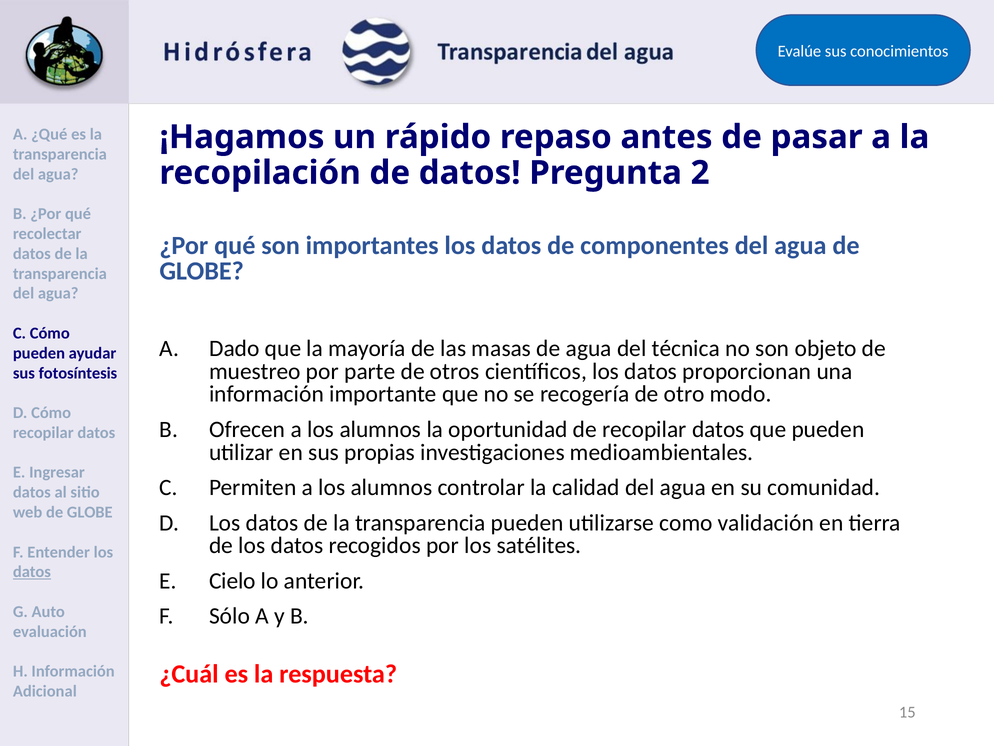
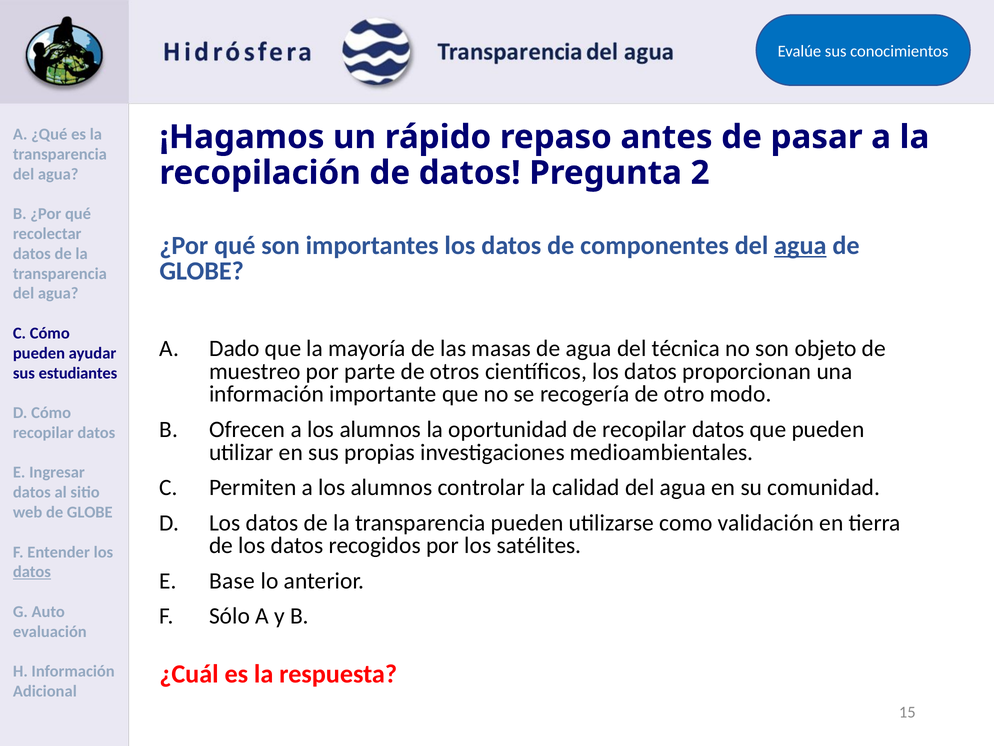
agua at (800, 245) underline: none -> present
fotosíntesis: fotosíntesis -> estudiantes
Cielo: Cielo -> Base
